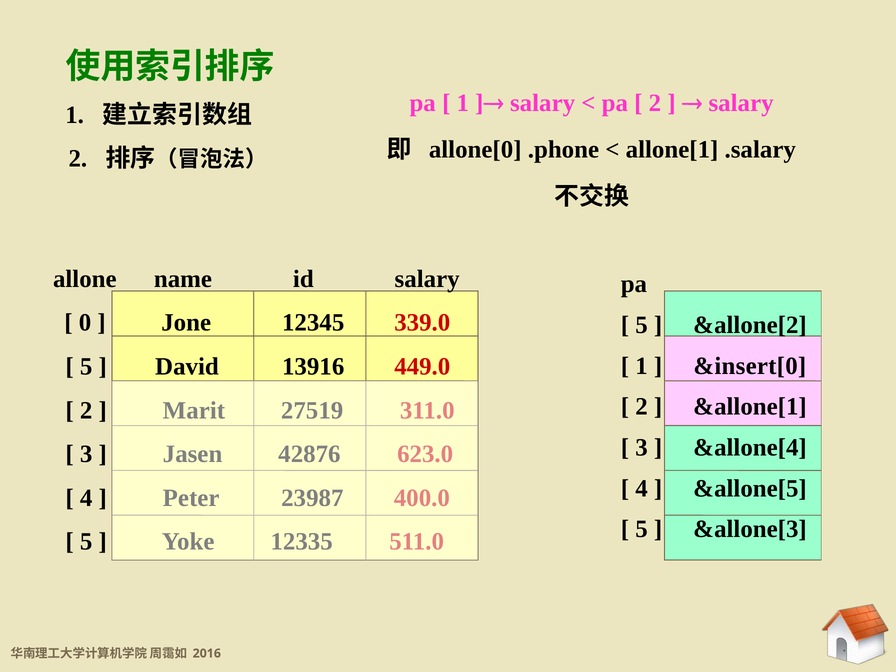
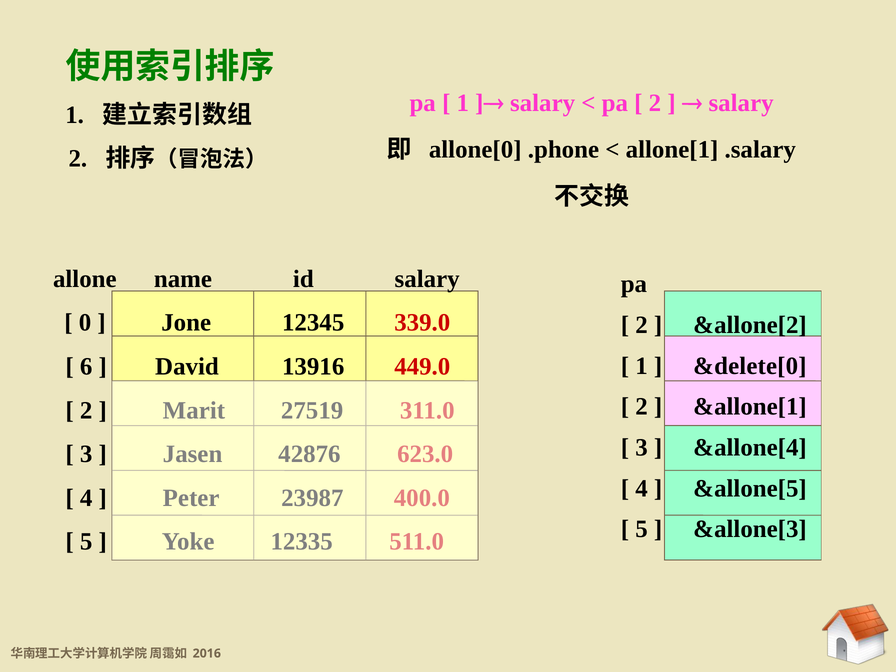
5 at (642, 325): 5 -> 2
&insert[0: &insert[0 -> &delete[0
5 at (86, 367): 5 -> 6
